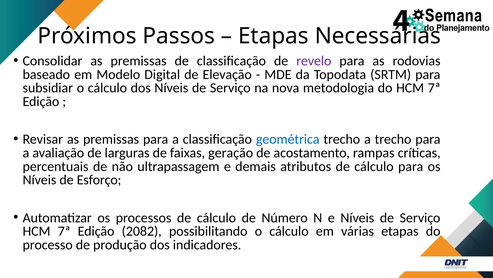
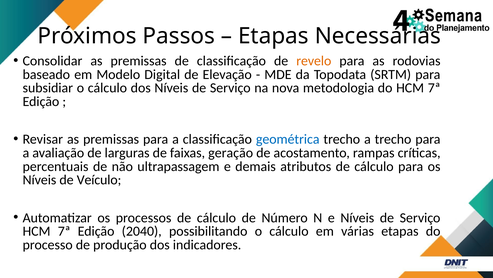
revelo colour: purple -> orange
Esforço: Esforço -> Veículo
2082: 2082 -> 2040
